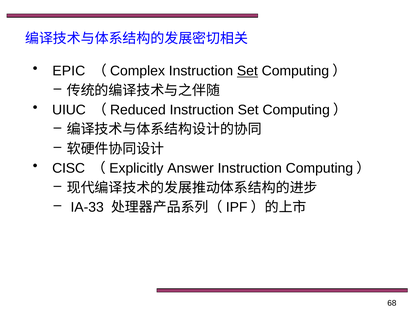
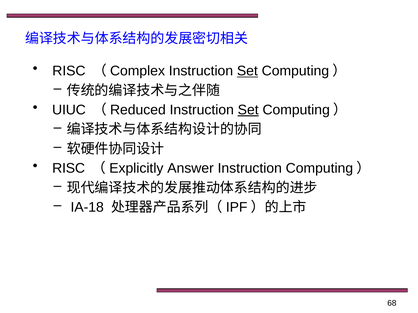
EPIC at (69, 71): EPIC -> RISC
Set at (248, 110) underline: none -> present
CISC at (69, 169): CISC -> RISC
IA-33: IA-33 -> IA-18
